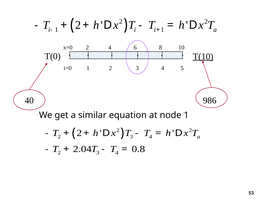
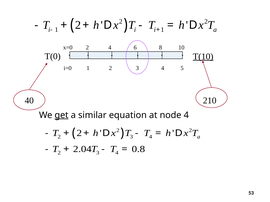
986: 986 -> 210
get underline: none -> present
node 1: 1 -> 4
